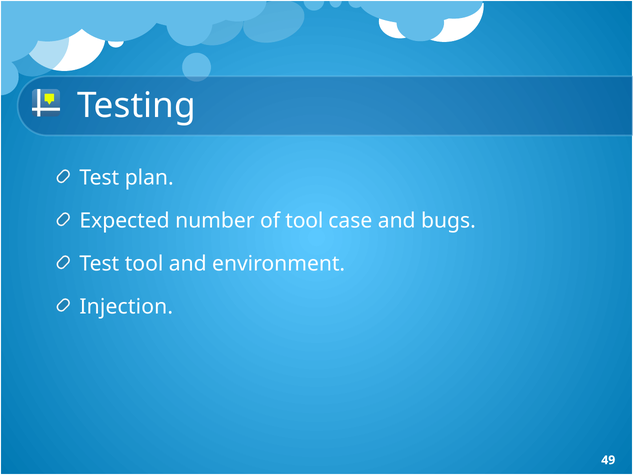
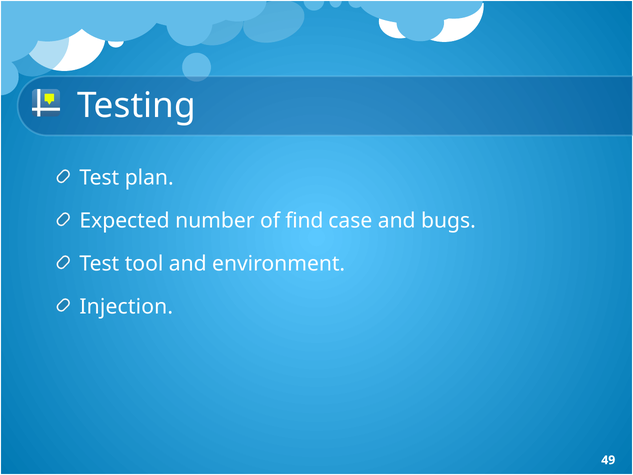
of tool: tool -> find
